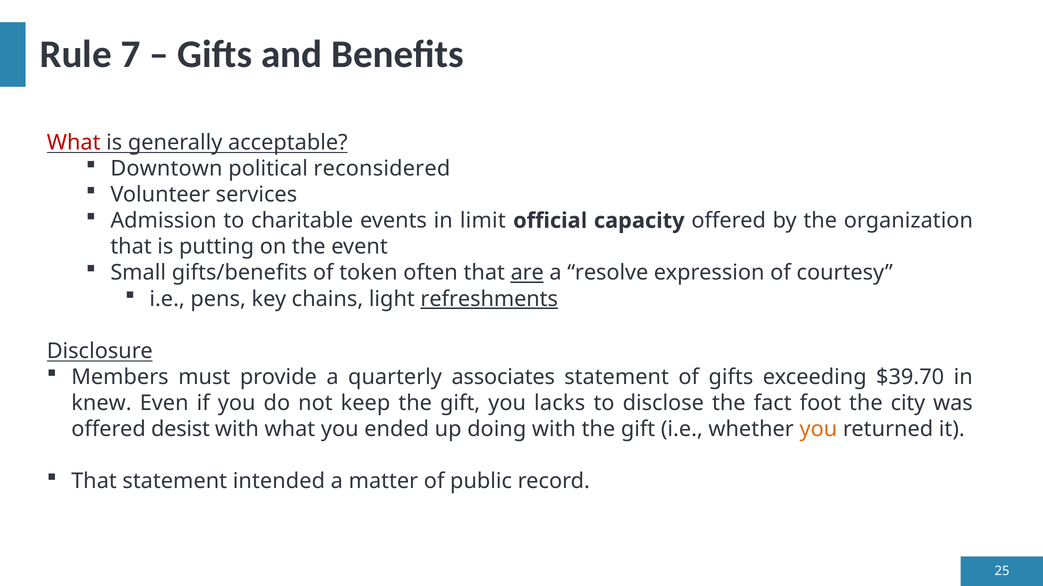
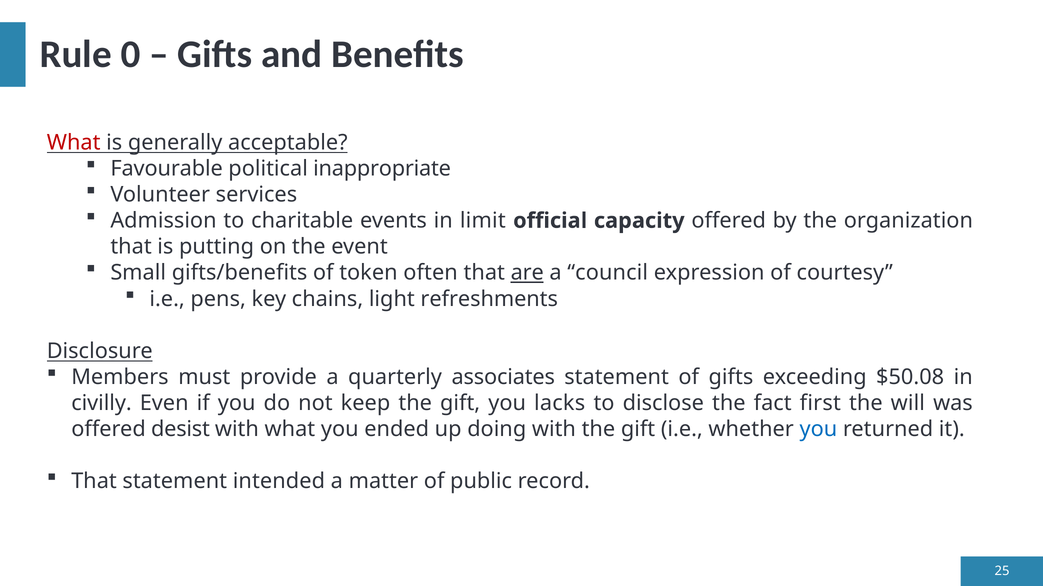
7: 7 -> 0
Downtown: Downtown -> Favourable
reconsidered: reconsidered -> inappropriate
resolve: resolve -> council
refreshments underline: present -> none
$39.70: $39.70 -> $50.08
knew: knew -> civilly
foot: foot -> first
city: city -> will
you at (818, 430) colour: orange -> blue
